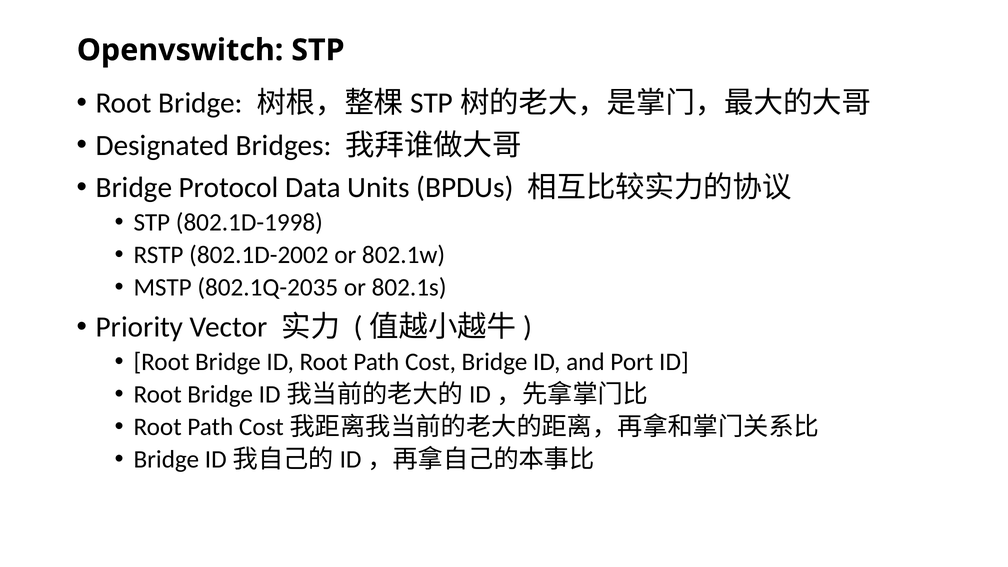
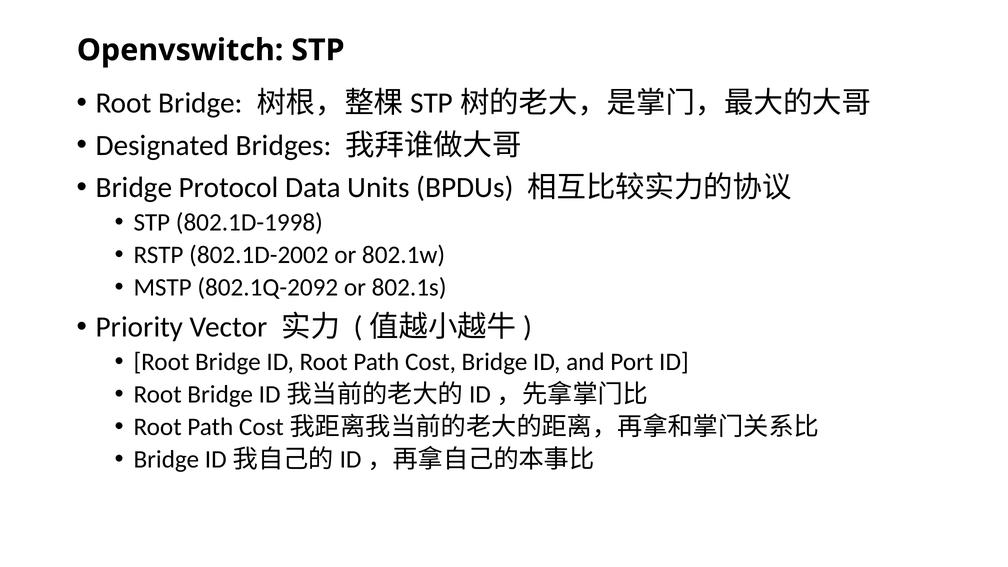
802.1Q-2035: 802.1Q-2035 -> 802.1Q-2092
